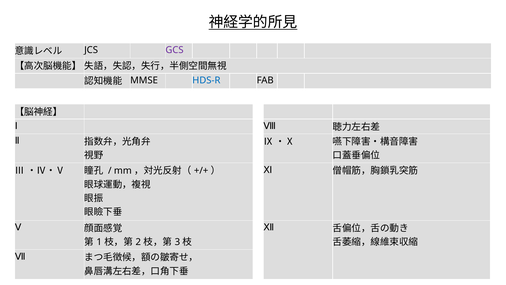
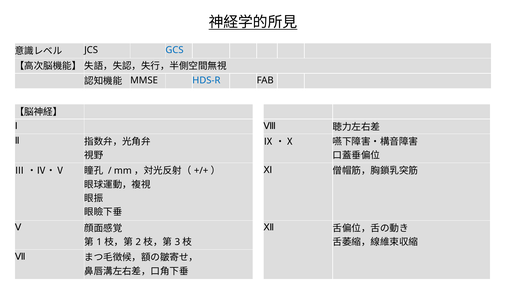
GCS colour: purple -> blue
